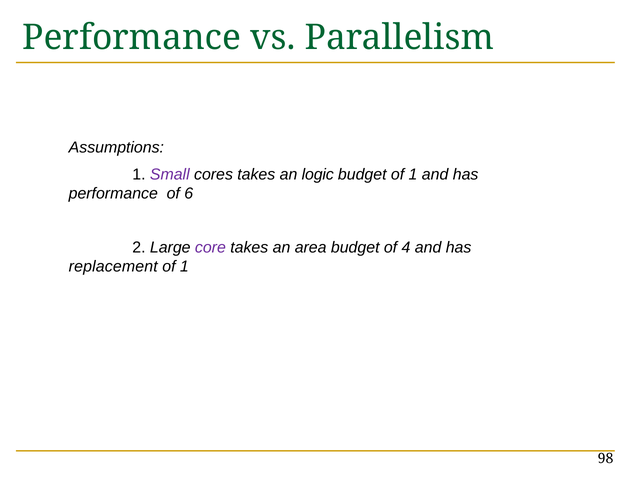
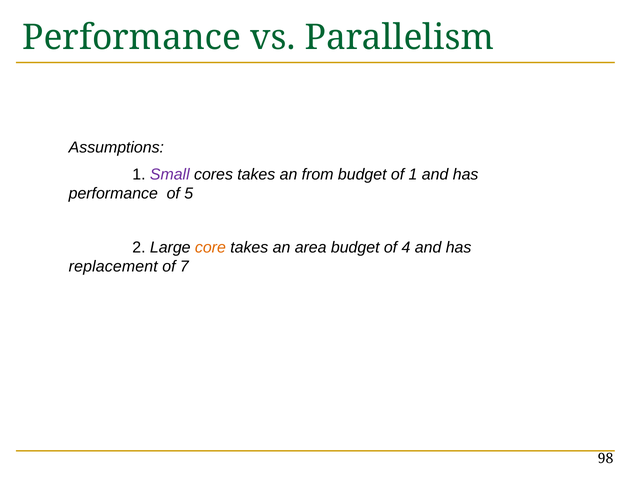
logic: logic -> from
6: 6 -> 5
core colour: purple -> orange
1 at (184, 267): 1 -> 7
